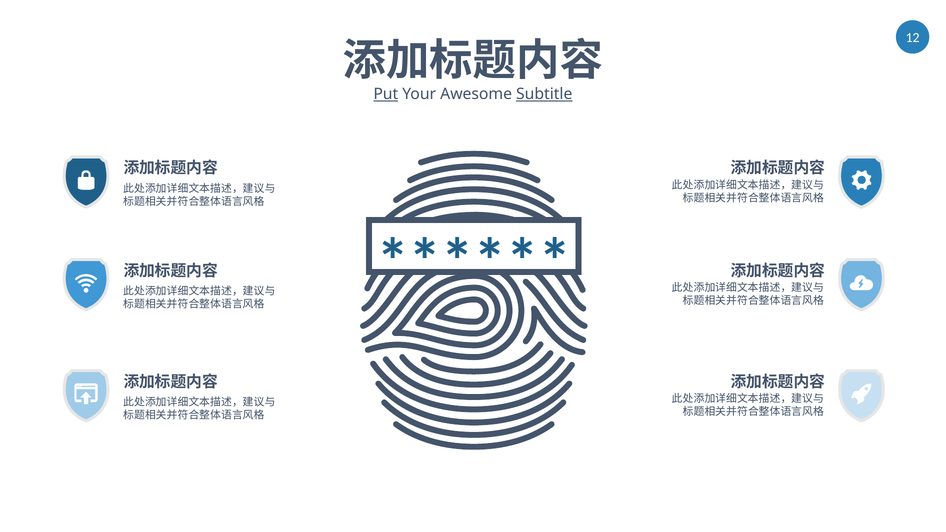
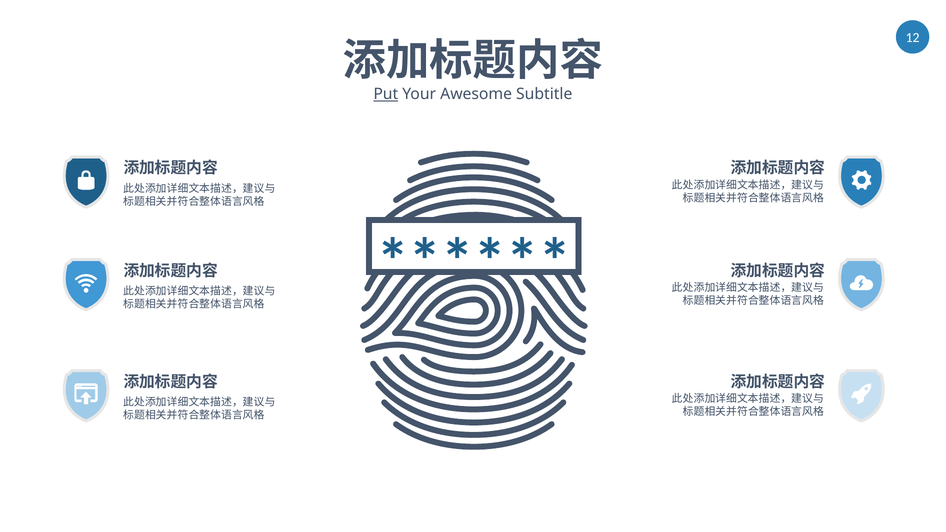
Subtitle underline: present -> none
